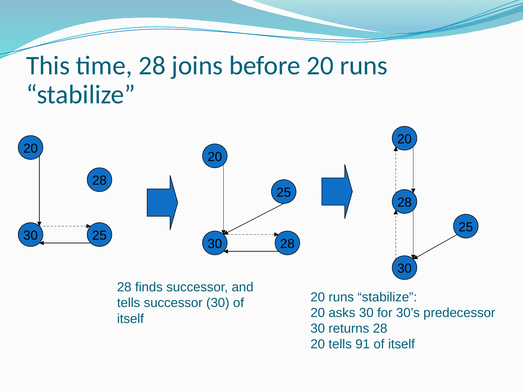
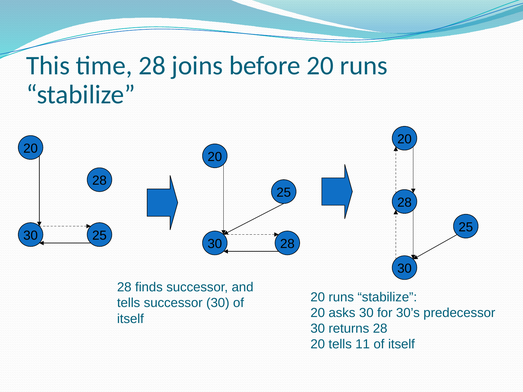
91: 91 -> 11
